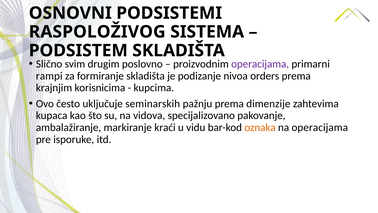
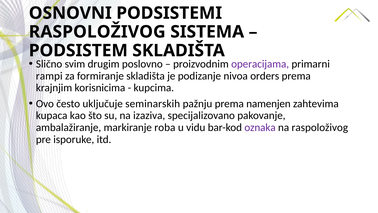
dimenzije: dimenzije -> namenjen
vidova: vidova -> izaziva
kraći: kraći -> roba
oznaka colour: orange -> purple
na operacijama: operacijama -> raspoloživog
